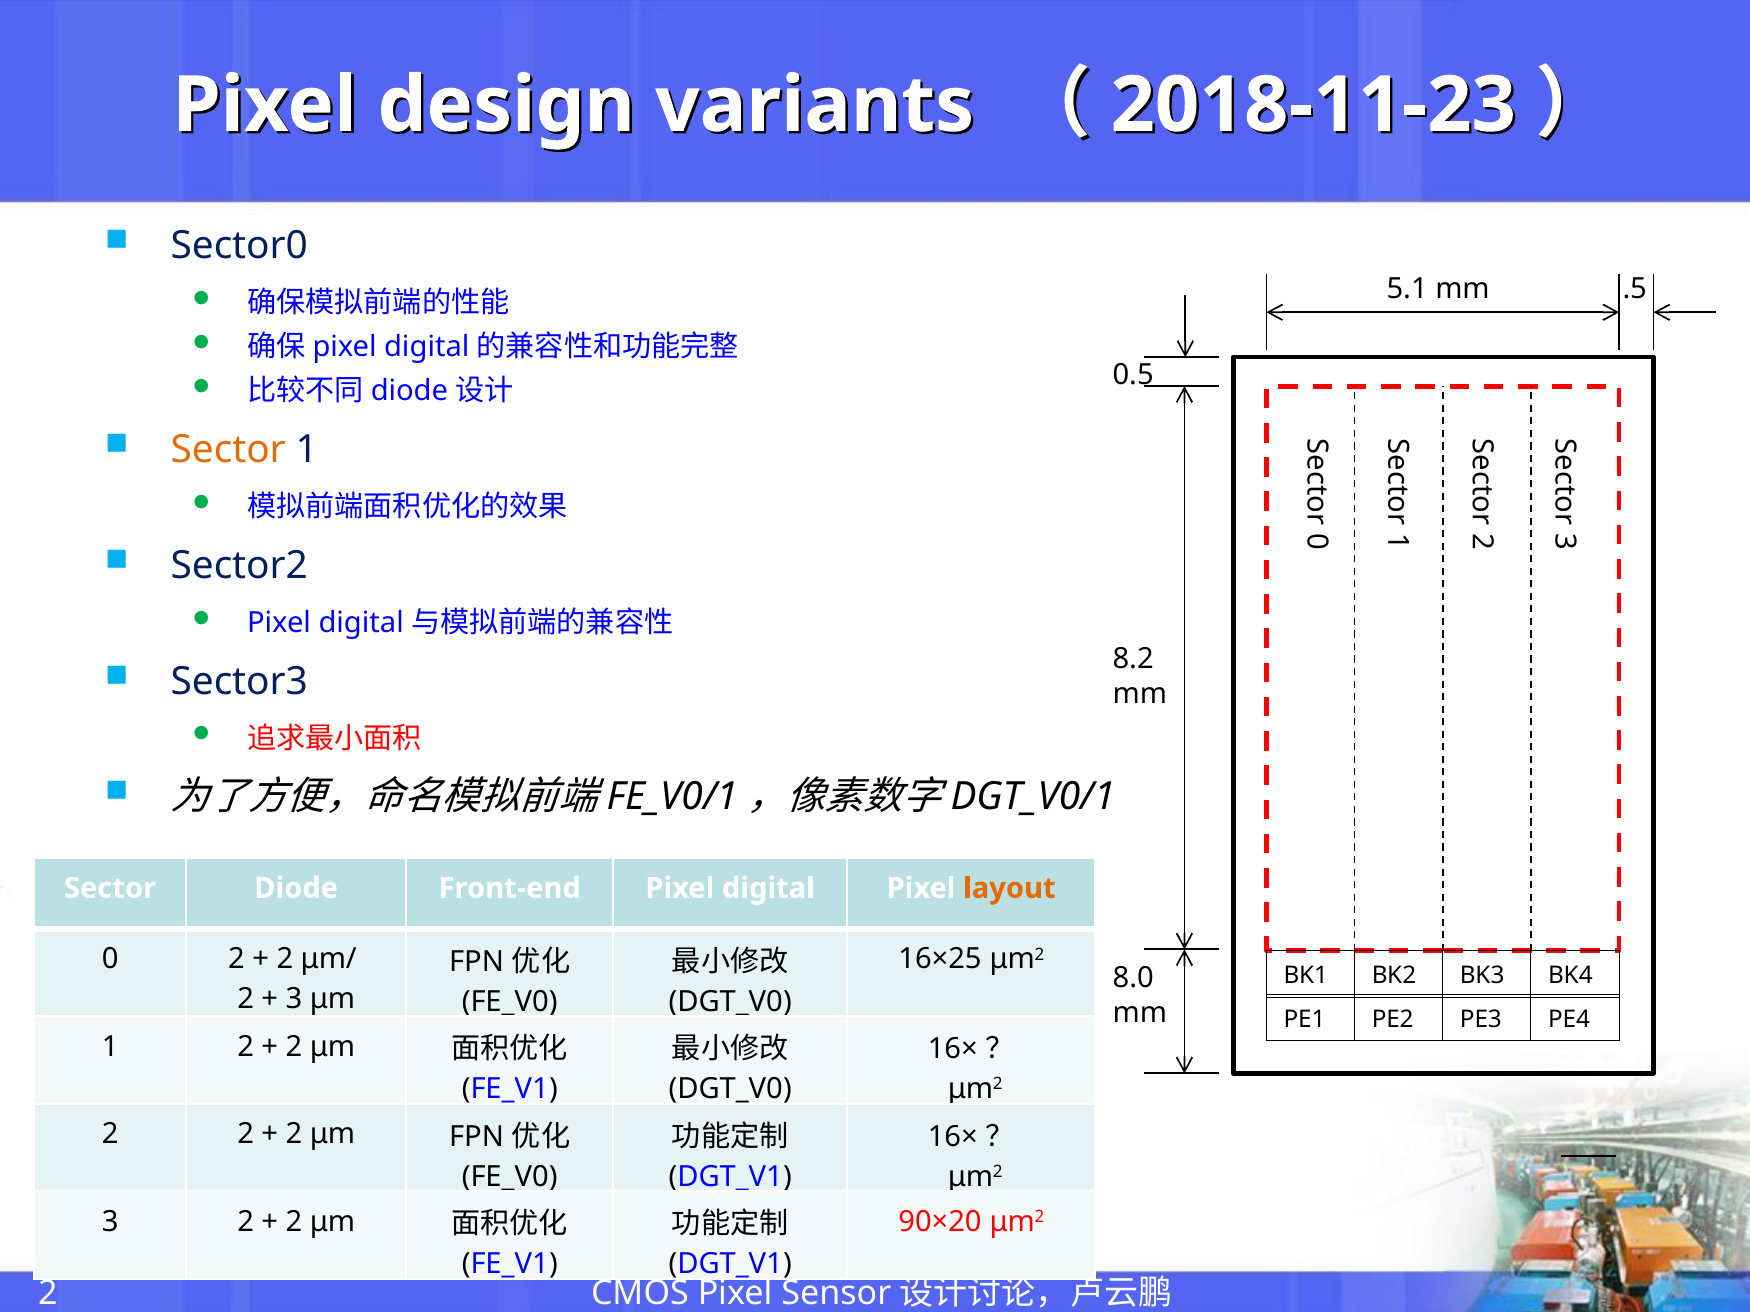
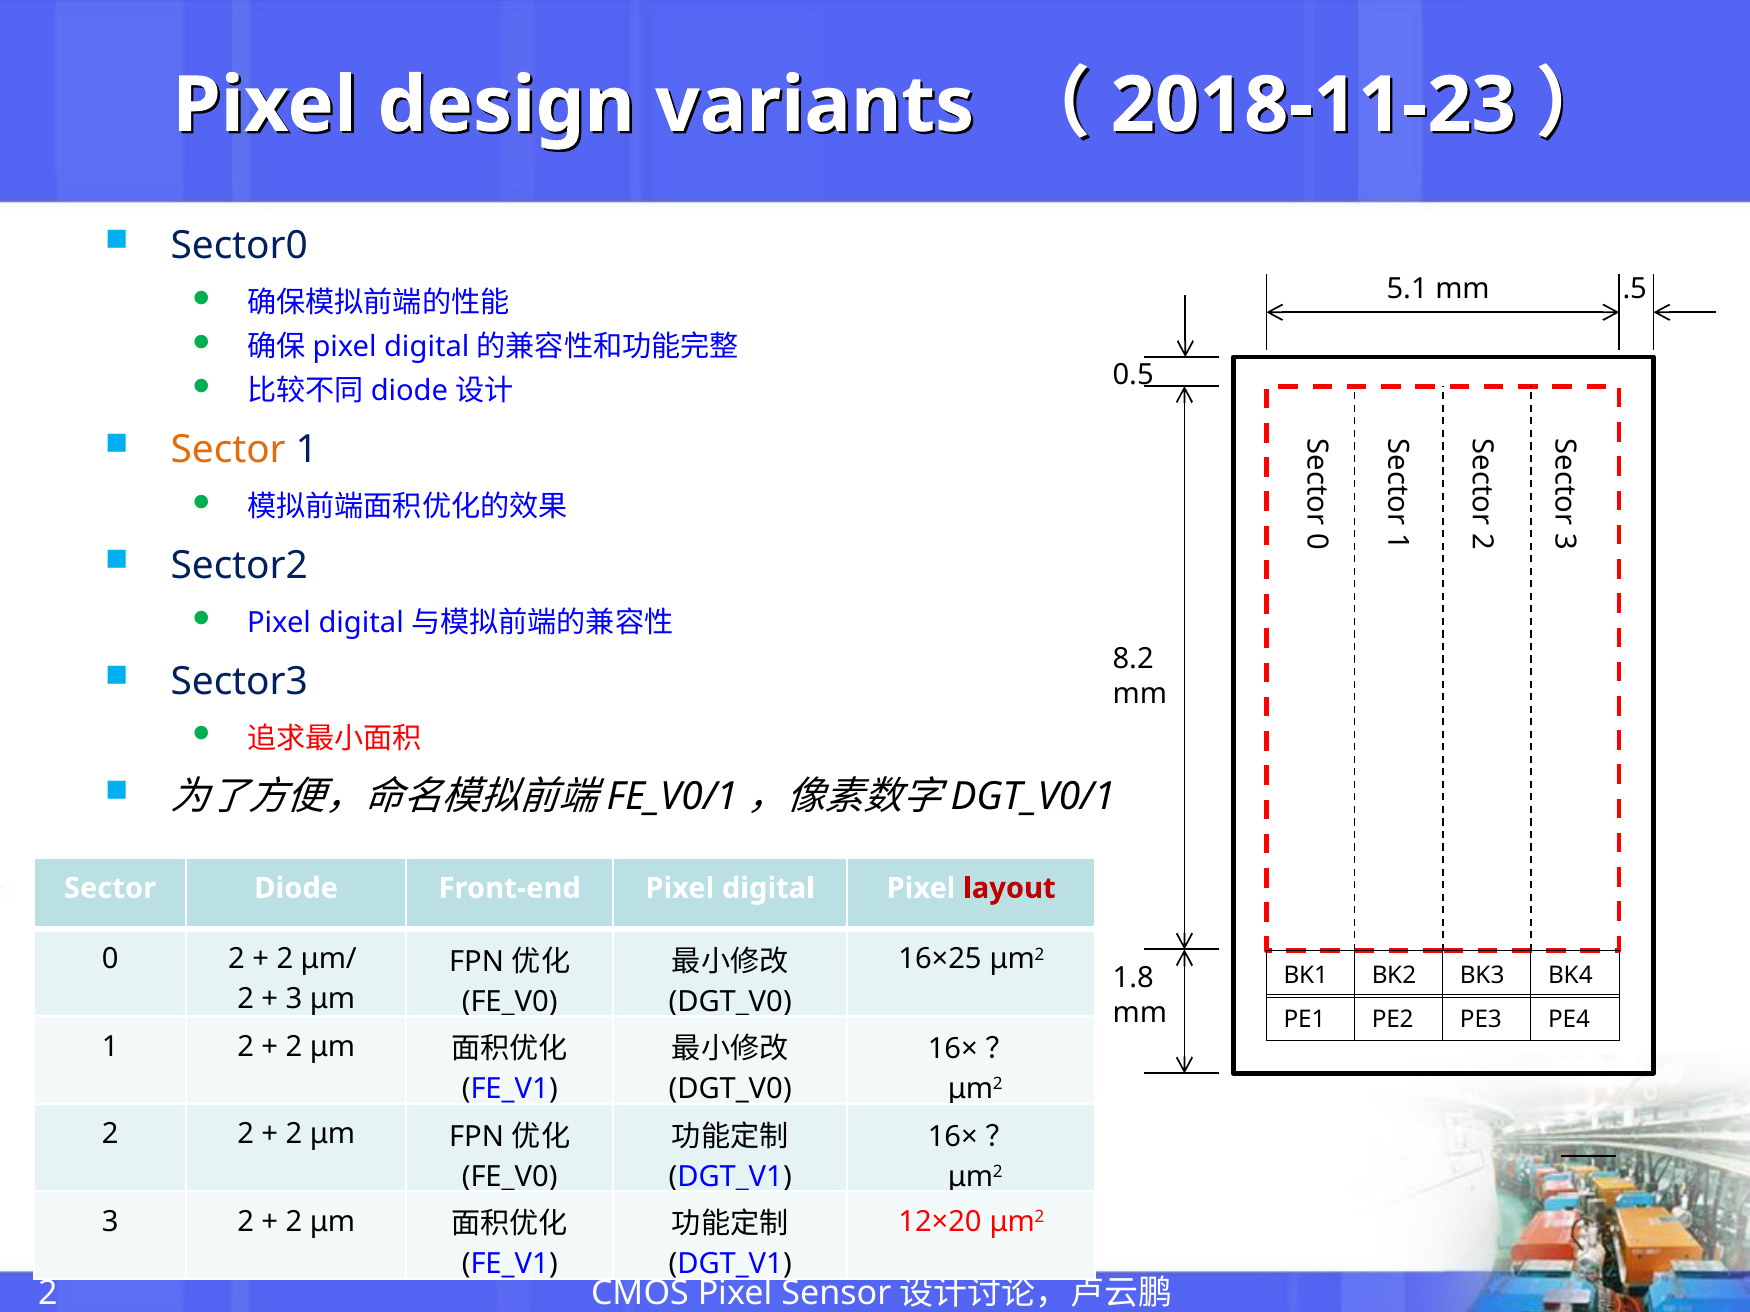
layout colour: orange -> red
8.0: 8.0 -> 1.8
90×20: 90×20 -> 12×20
